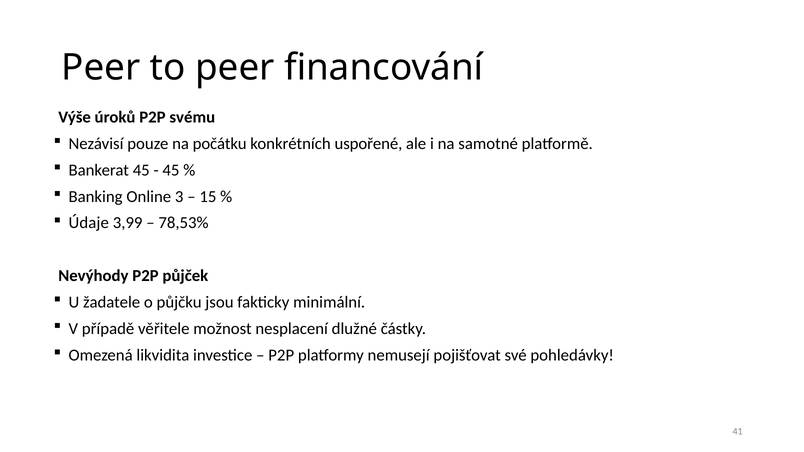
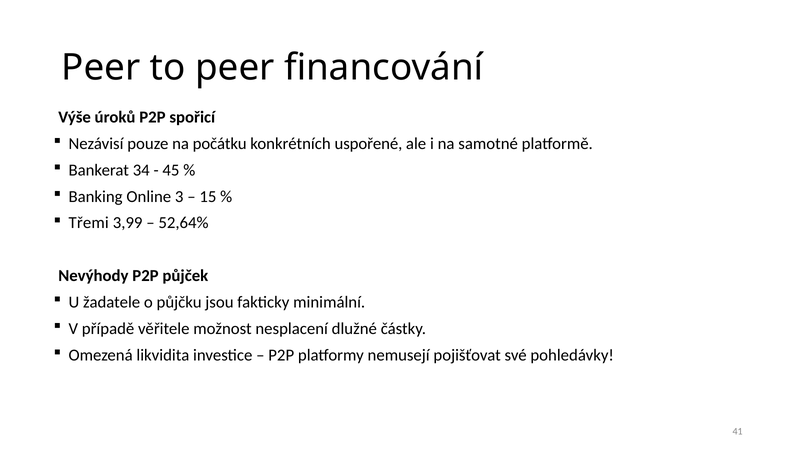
svému: svému -> spořicí
Bankerat 45: 45 -> 34
Údaje: Údaje -> Třemi
78,53%: 78,53% -> 52,64%
